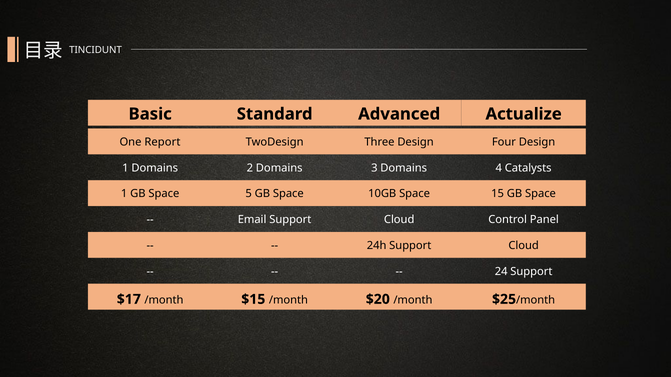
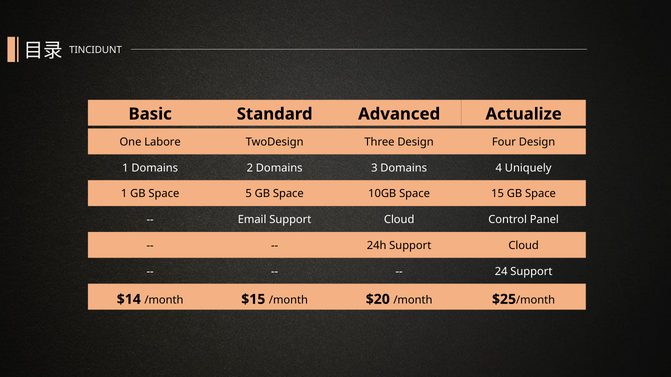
Report: Report -> Labore
Catalysts: Catalysts -> Uniquely
$17: $17 -> $14
